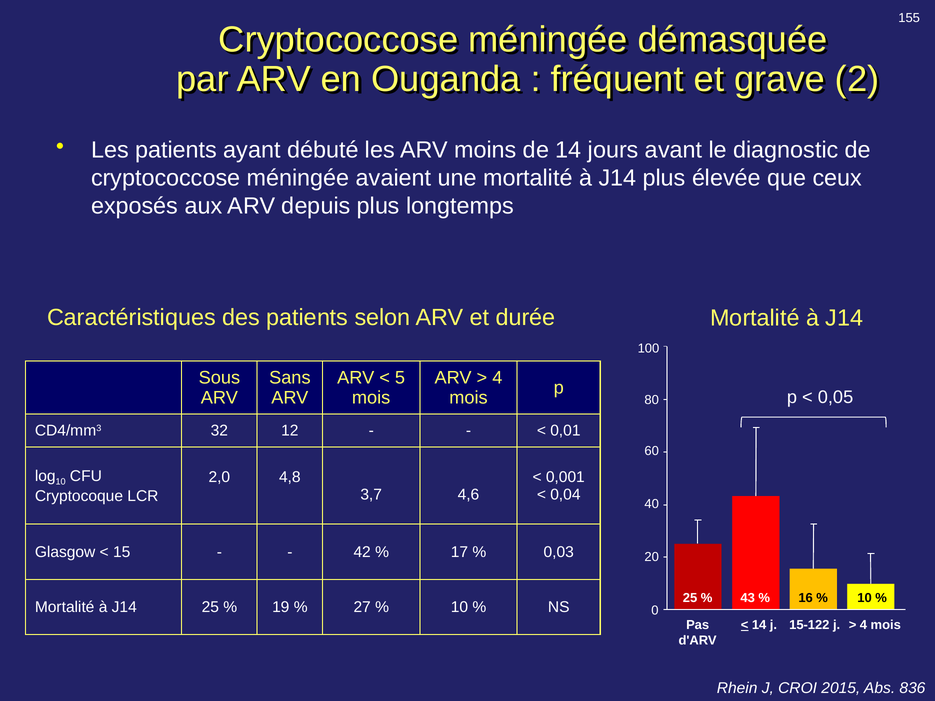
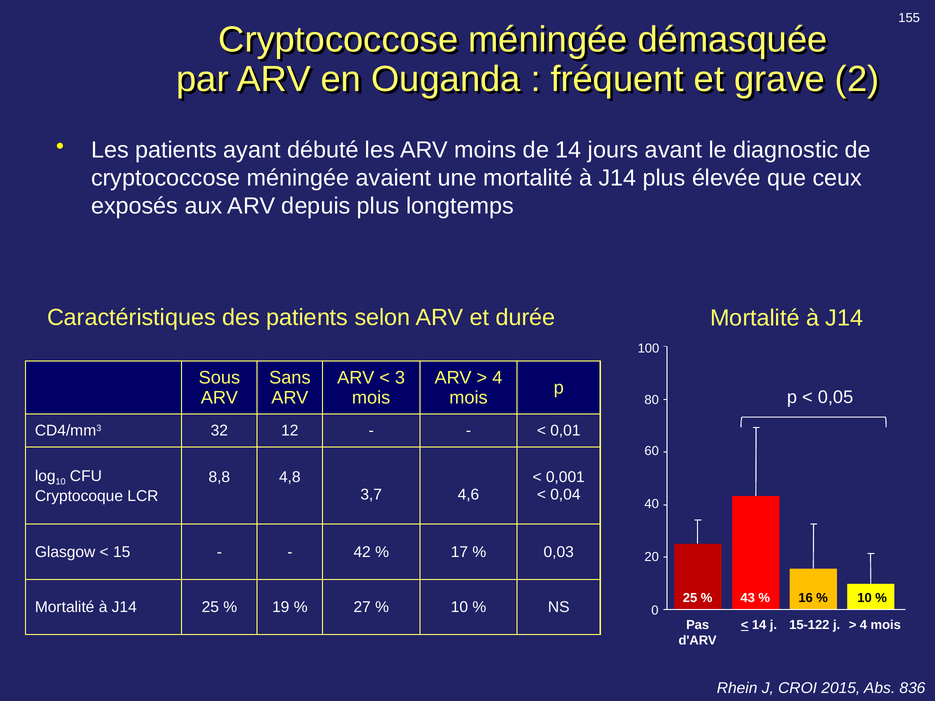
5: 5 -> 3
2,0: 2,0 -> 8,8
